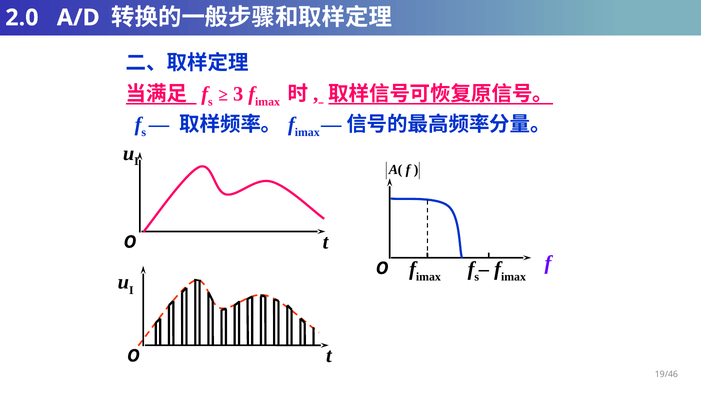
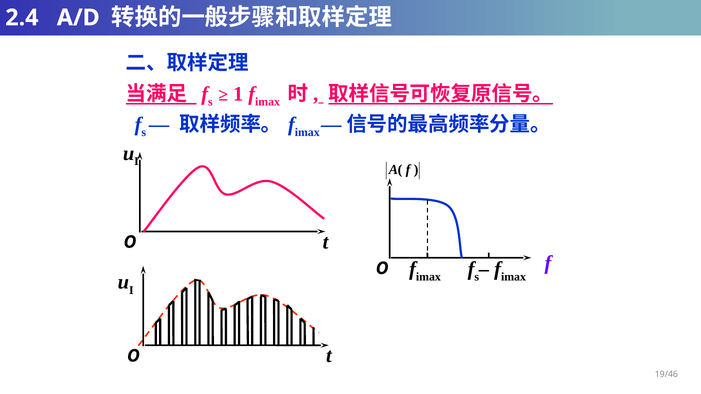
2.0: 2.0 -> 2.4
3: 3 -> 1
